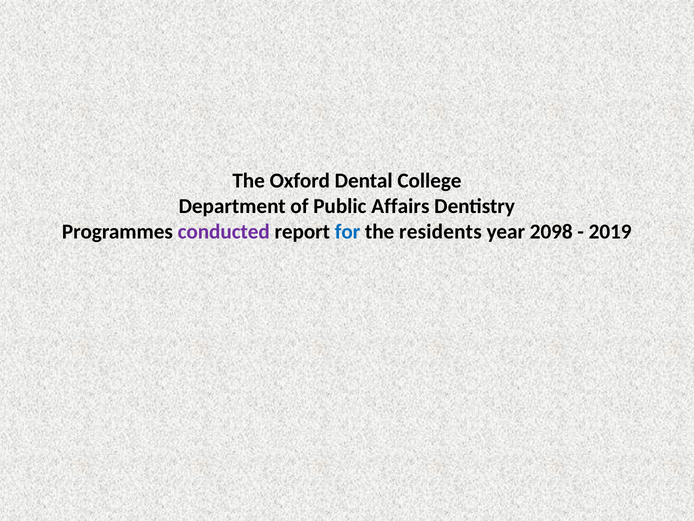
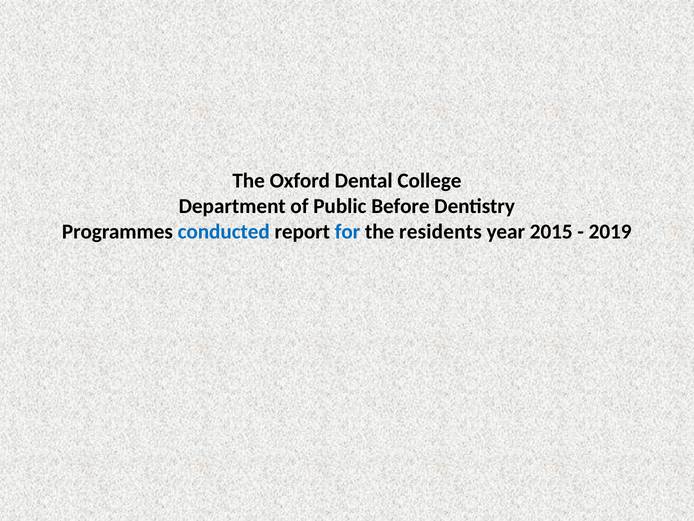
Affairs: Affairs -> Before
conducted colour: purple -> blue
2098: 2098 -> 2015
